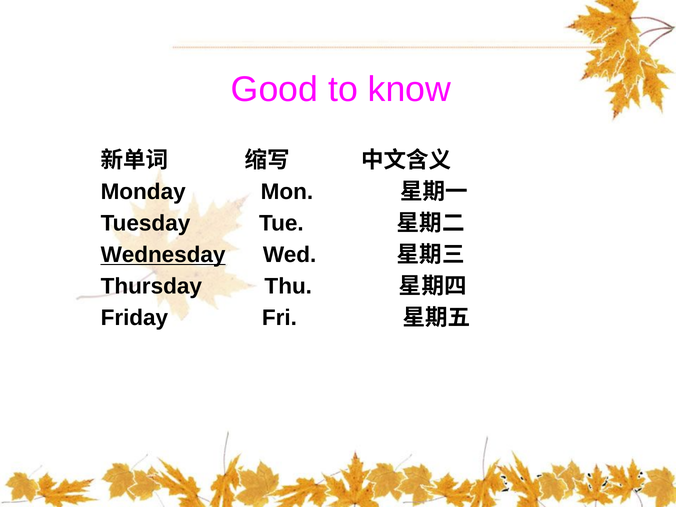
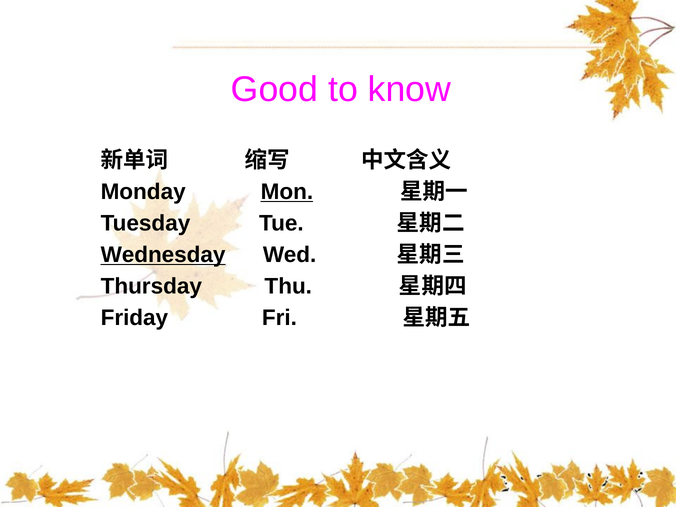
Mon underline: none -> present
